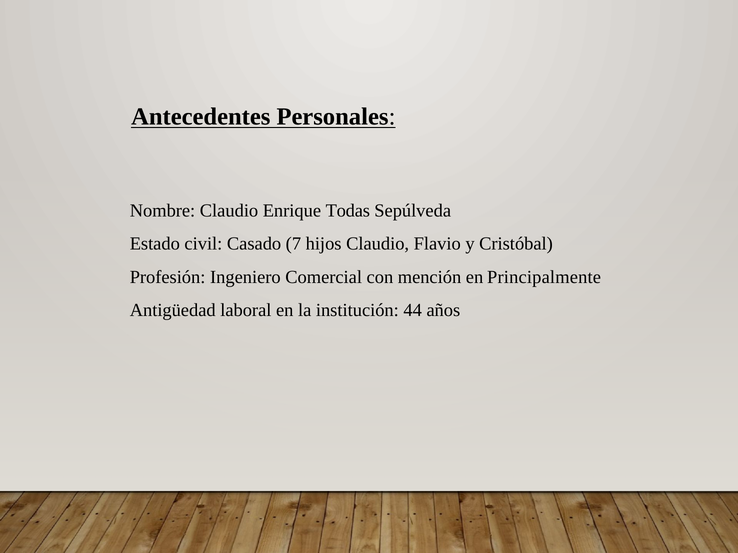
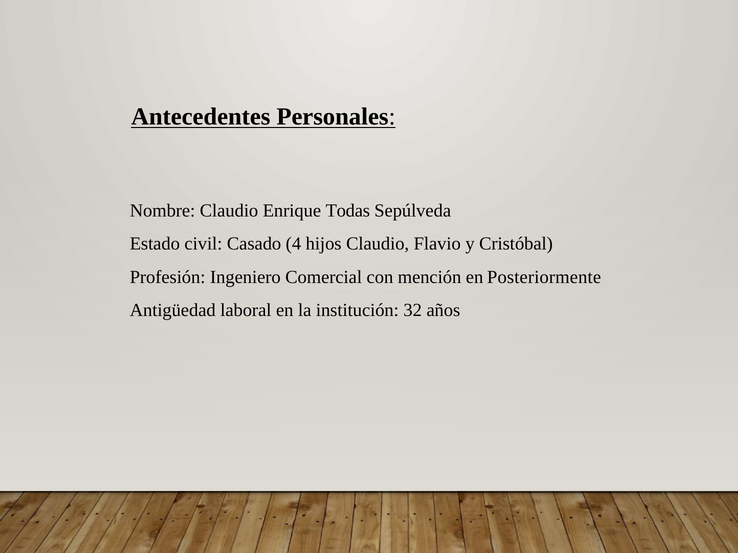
7: 7 -> 4
Principalmente: Principalmente -> Posteriormente
44: 44 -> 32
